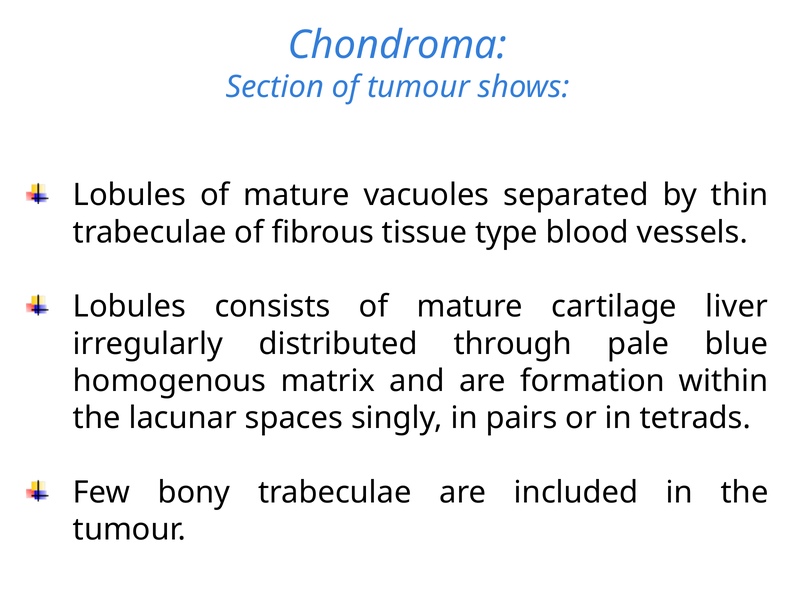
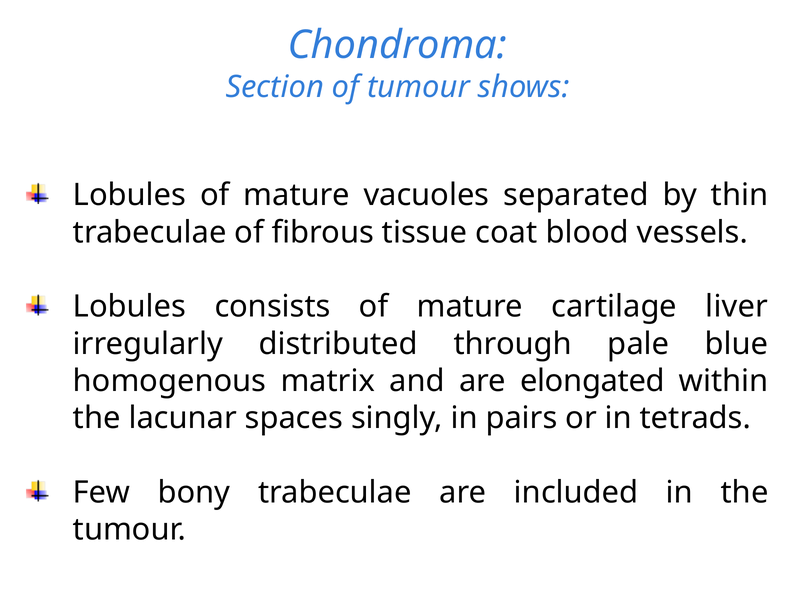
type: type -> coat
formation: formation -> elongated
